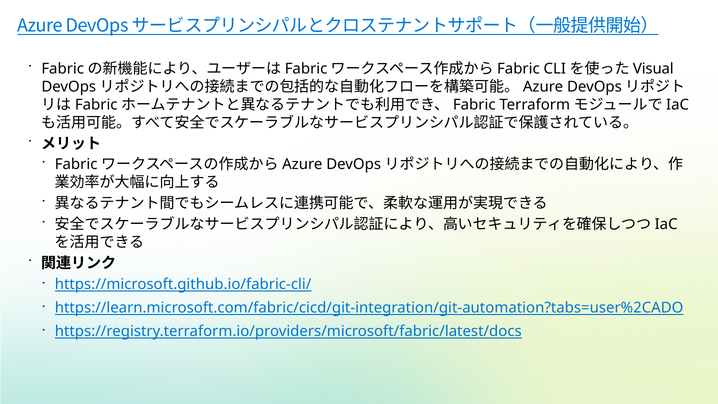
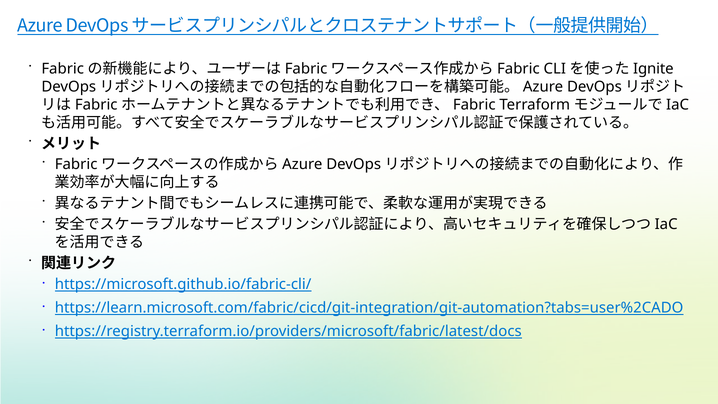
Visual: Visual -> Ignite
